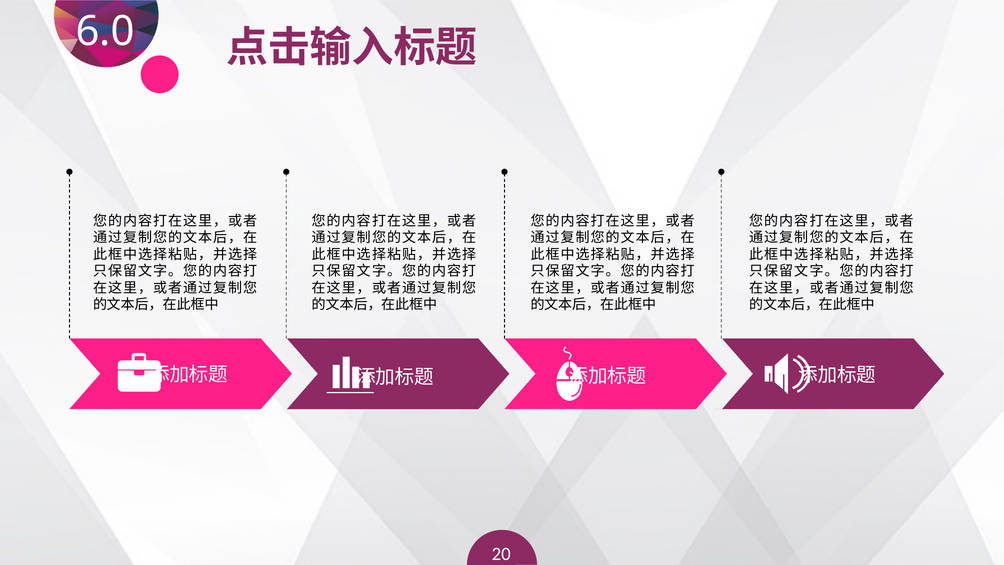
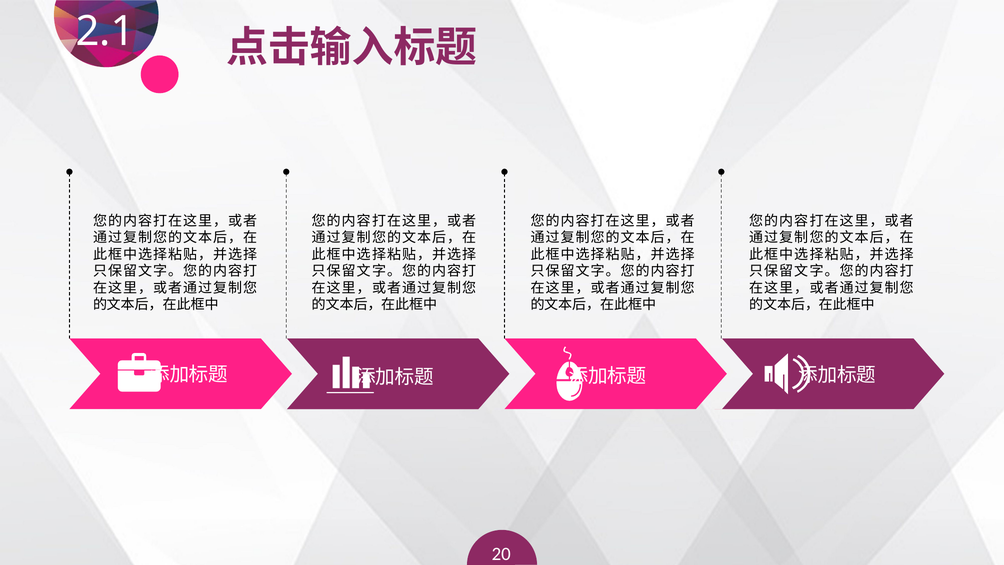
6.0: 6.0 -> 2.1
